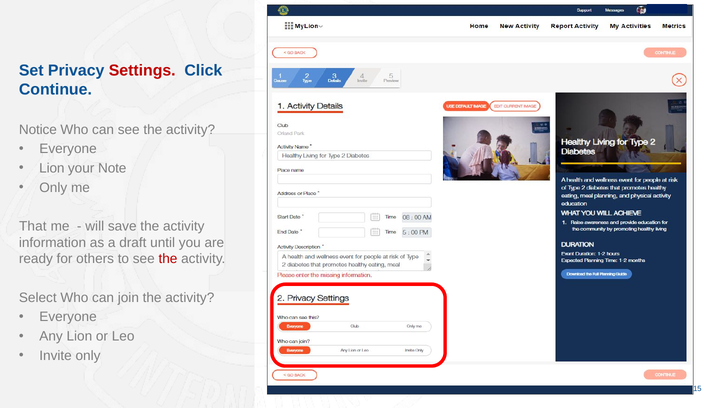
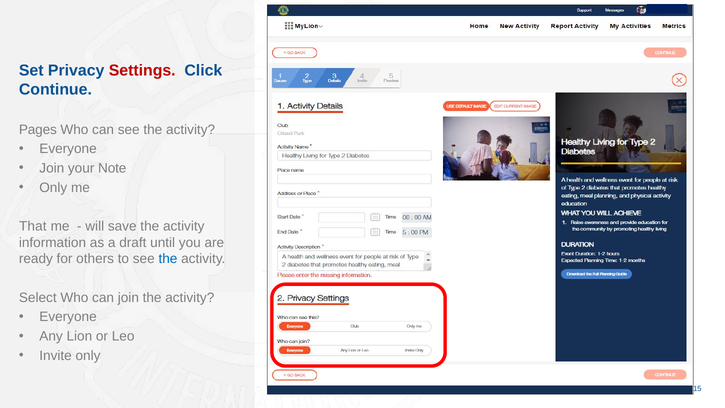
Notice: Notice -> Pages
Lion at (52, 168): Lion -> Join
the at (168, 259) colour: red -> blue
